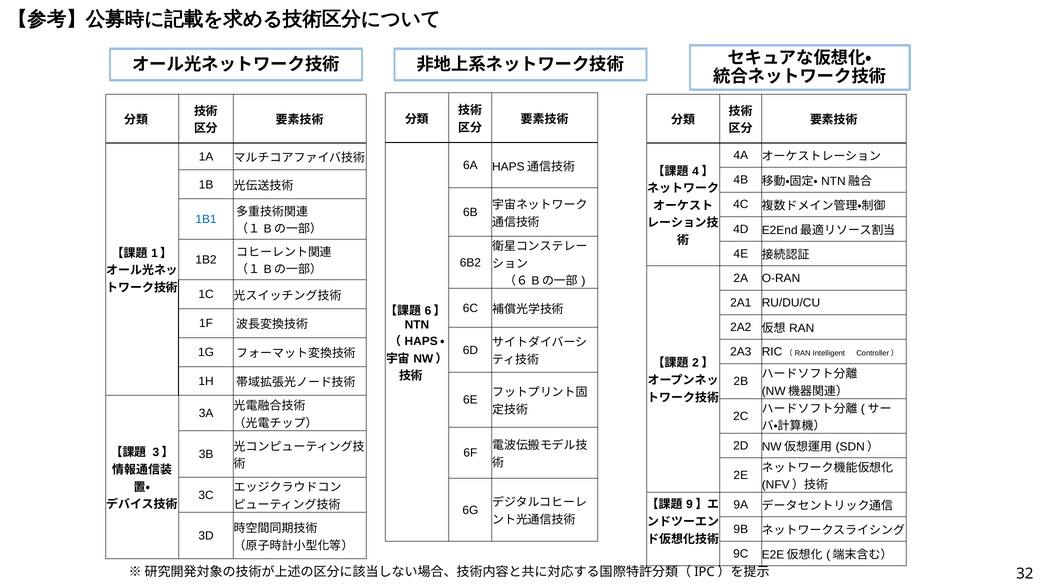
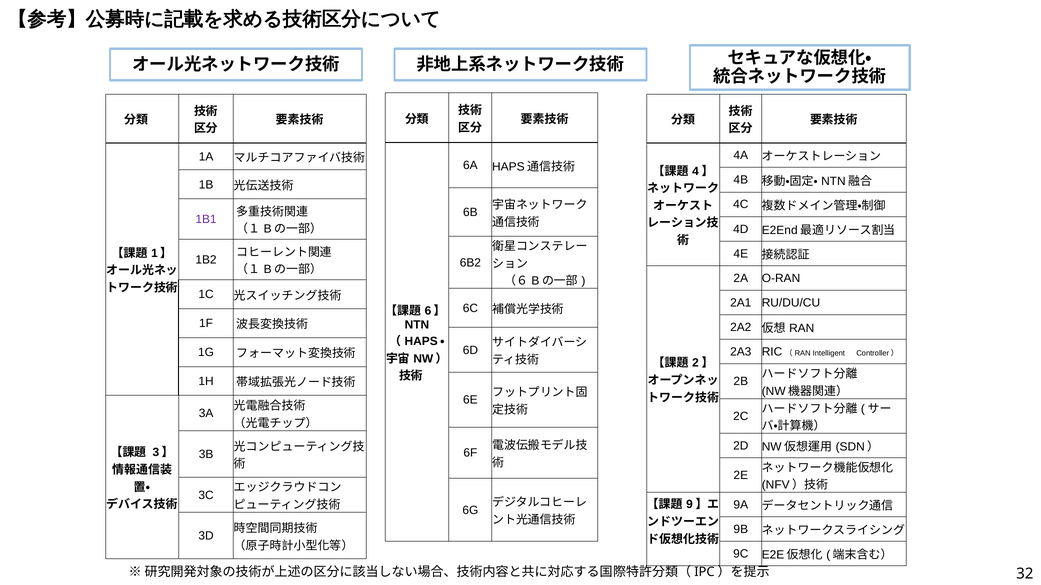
1B1 colour: blue -> purple
